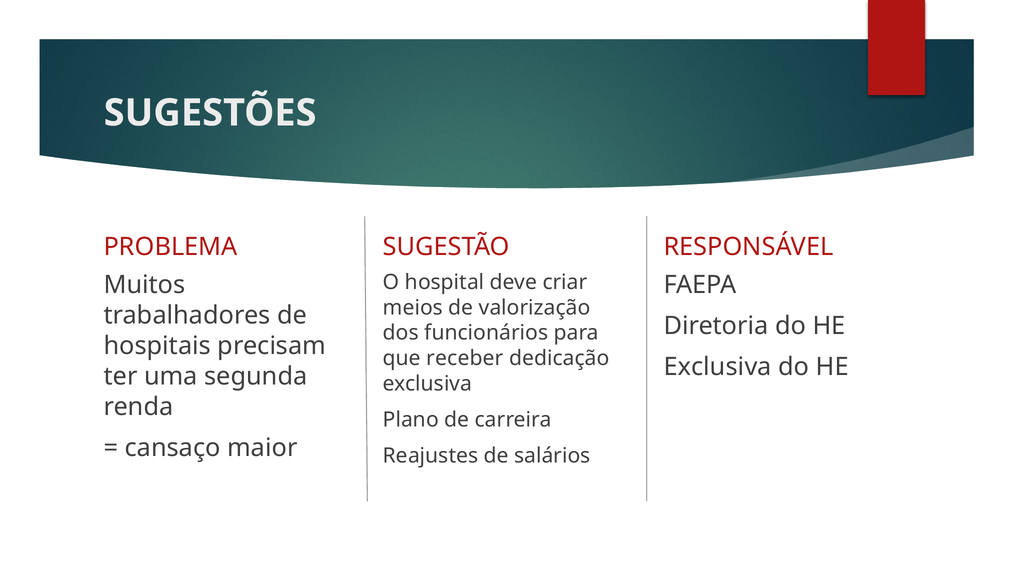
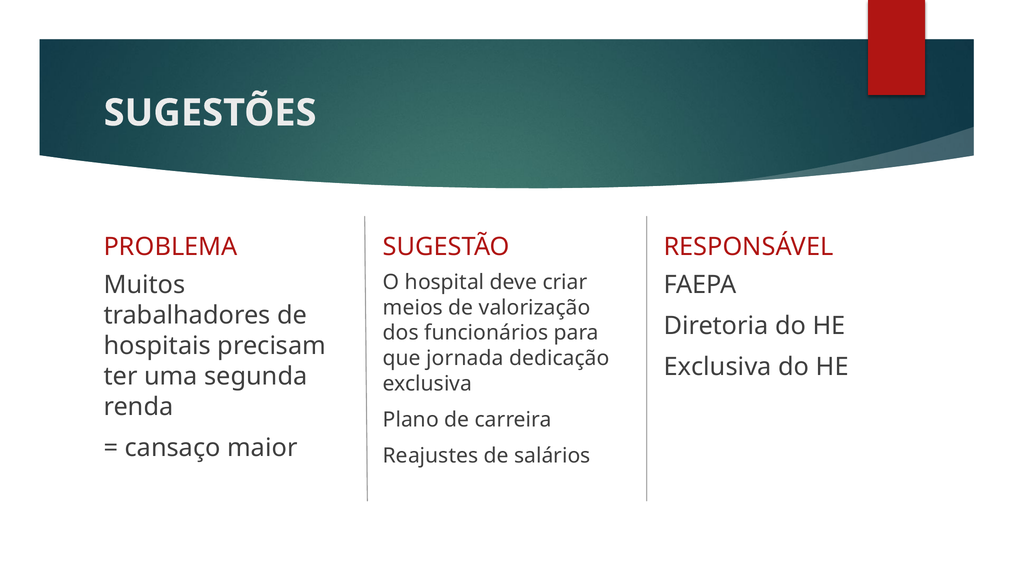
receber: receber -> jornada
